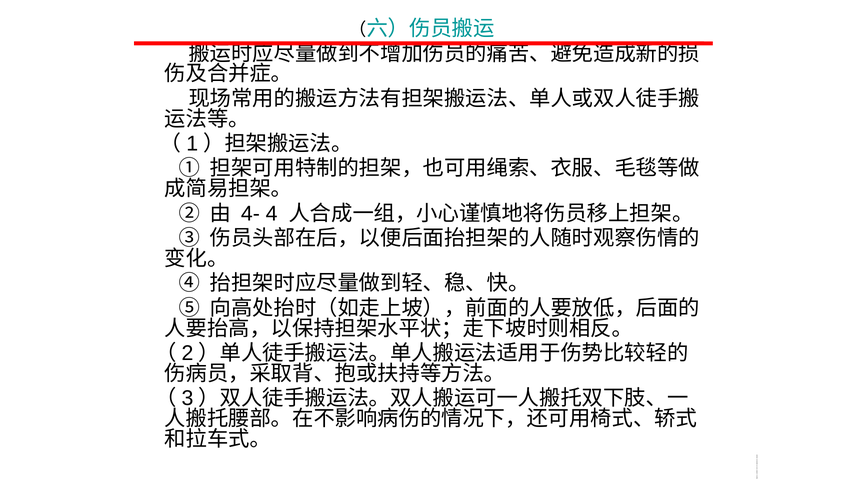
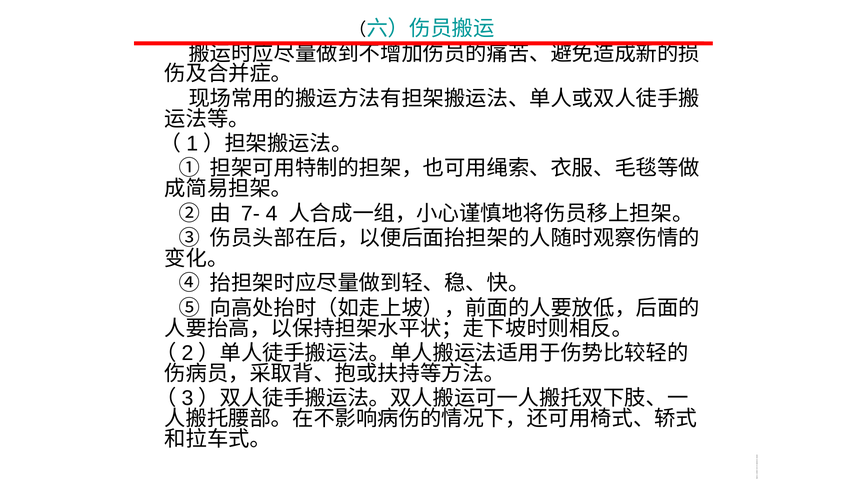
4-: 4- -> 7-
